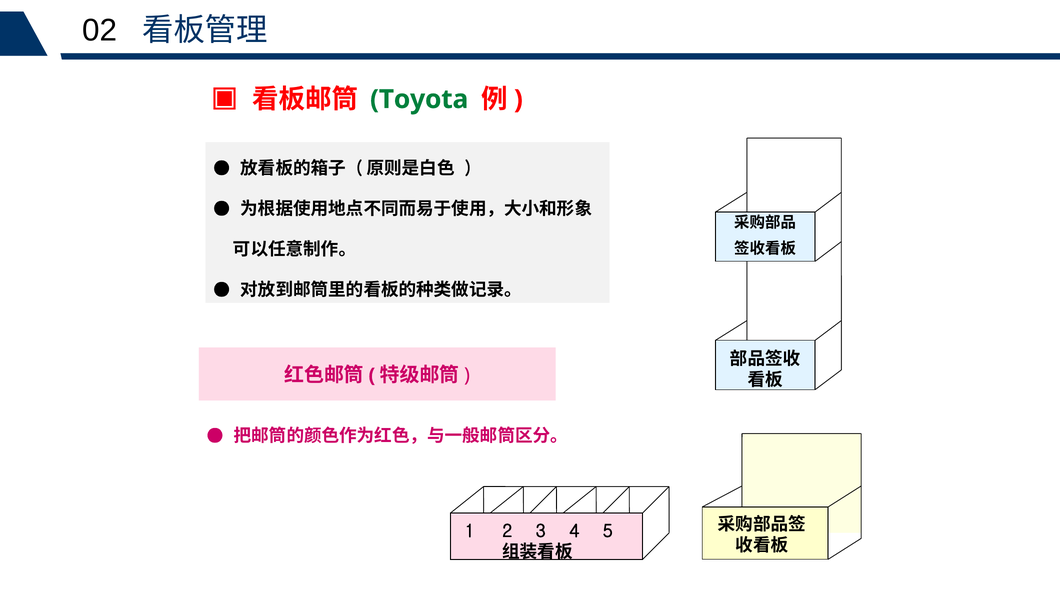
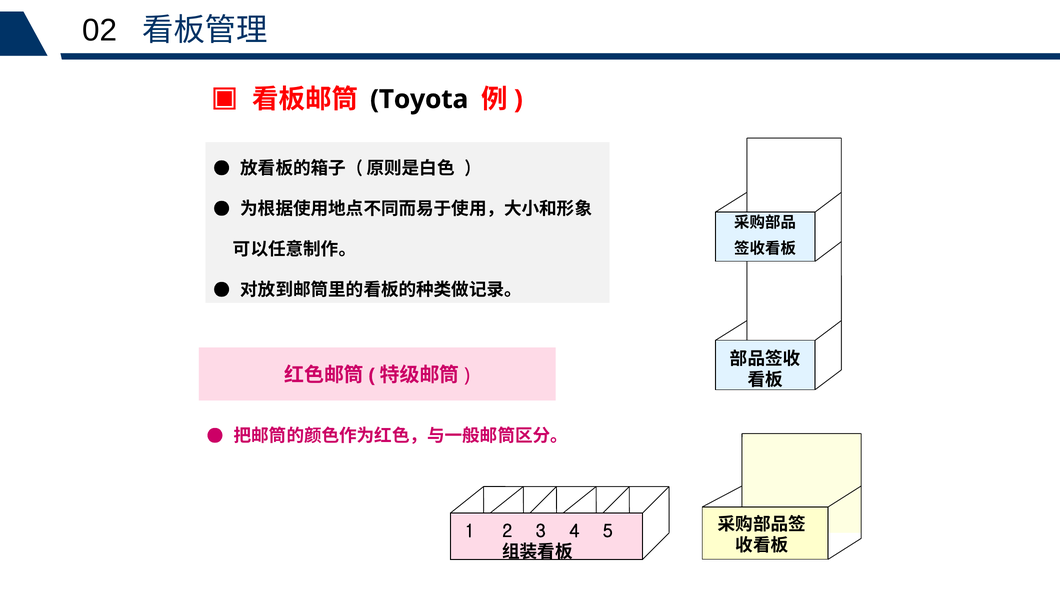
Toyota colour: green -> black
